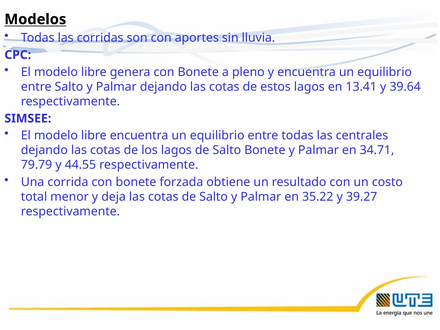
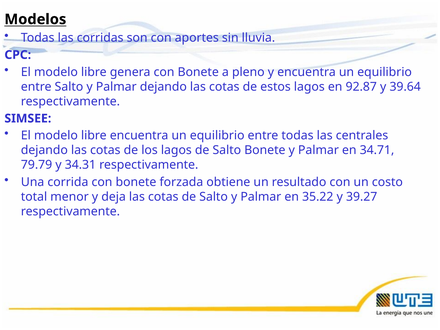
13.41: 13.41 -> 92.87
44.55: 44.55 -> 34.31
